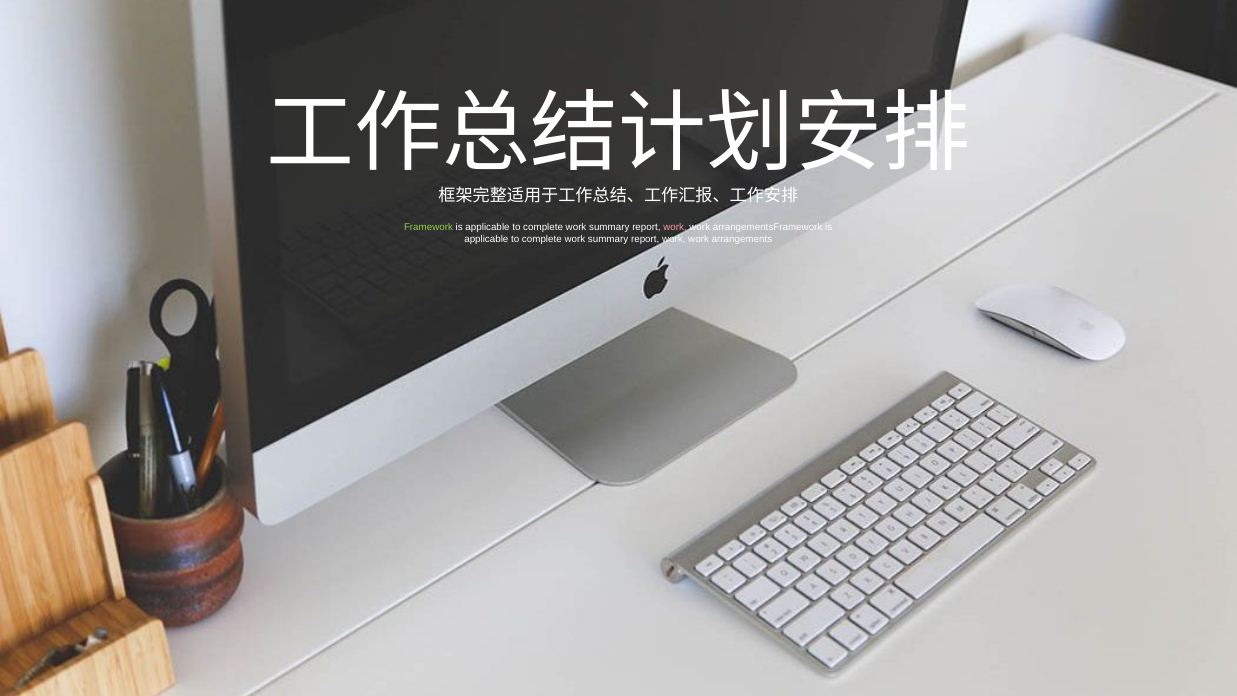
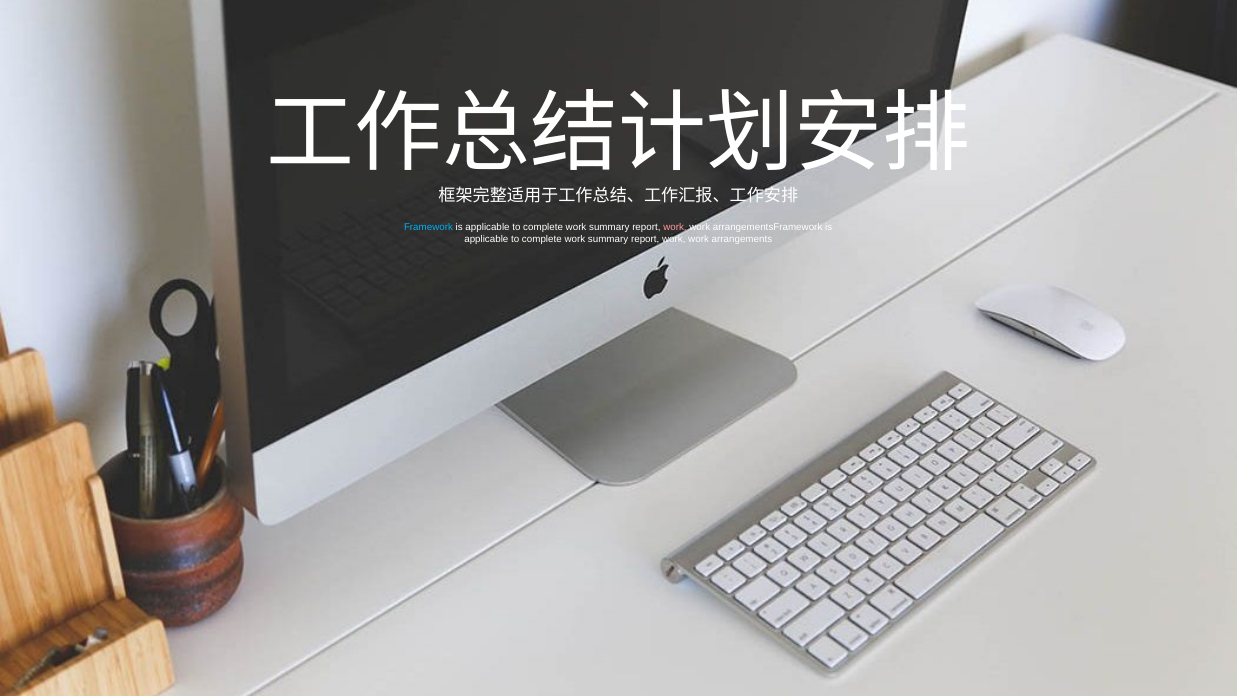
Framework colour: light green -> light blue
